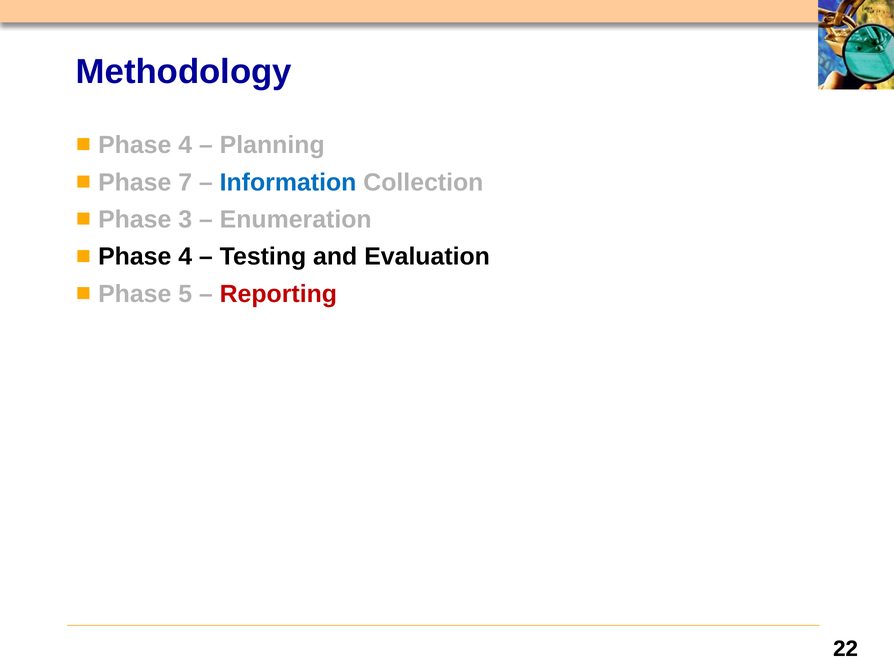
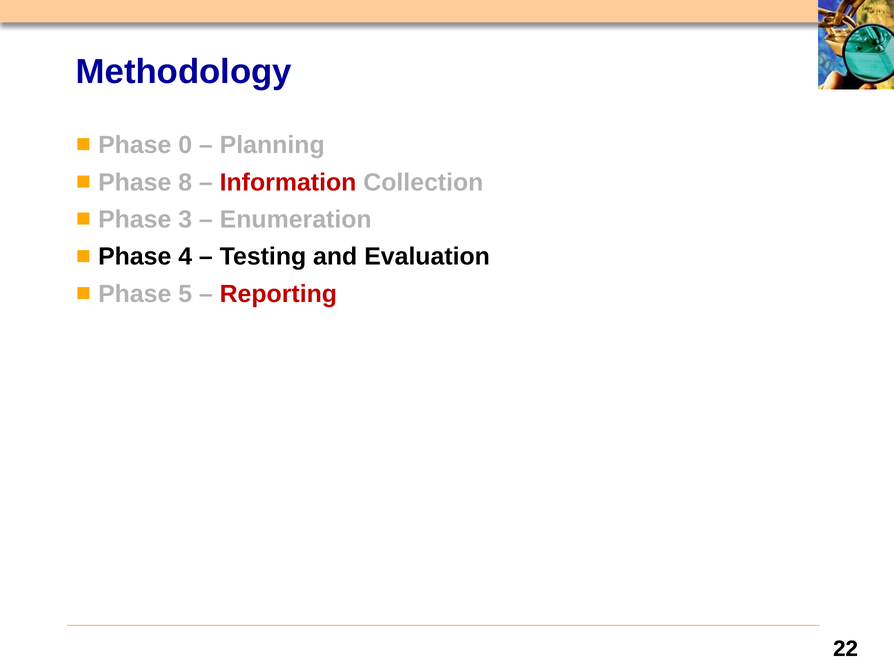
4 at (185, 145): 4 -> 0
7: 7 -> 8
Information colour: blue -> red
